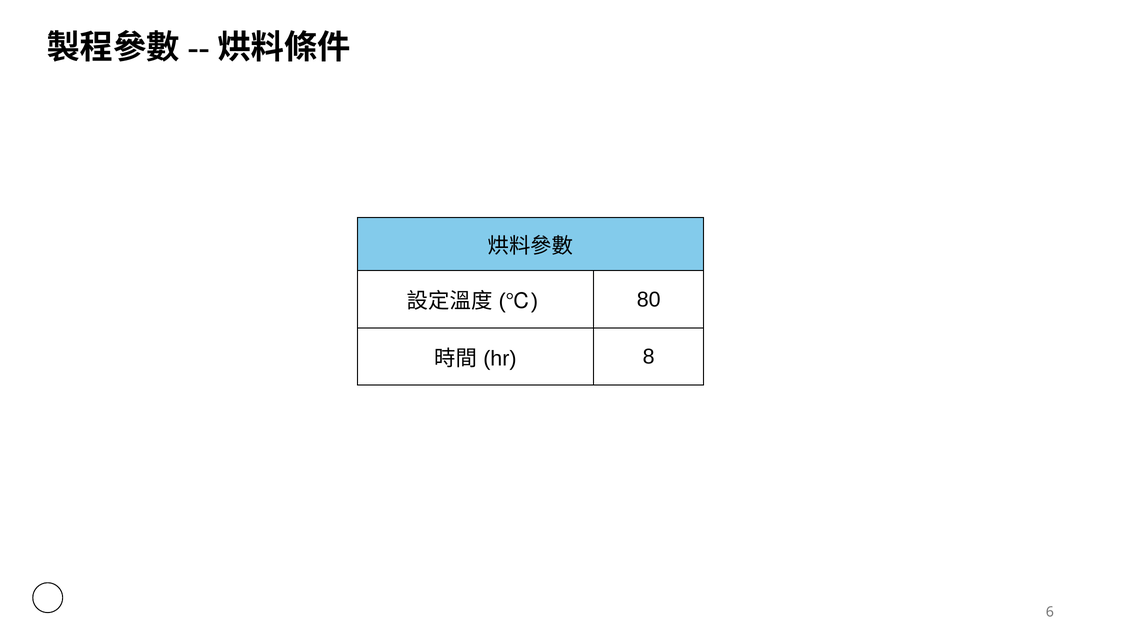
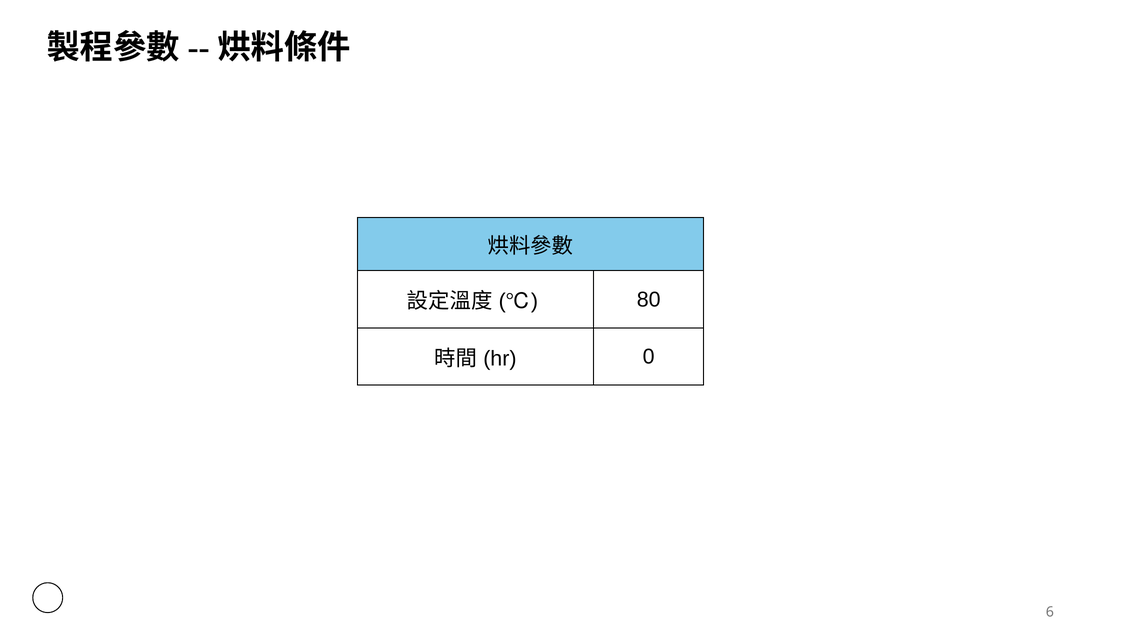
8: 8 -> 0
